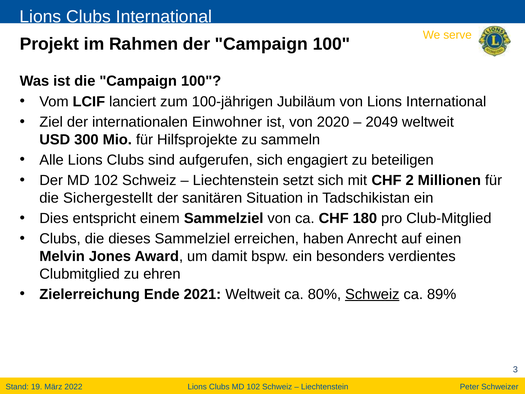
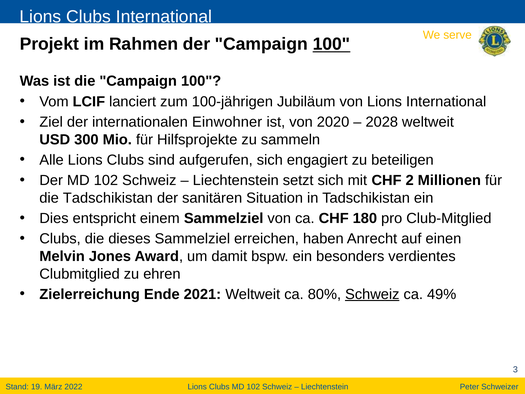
100 at (331, 44) underline: none -> present
2049: 2049 -> 2028
die Sichergestellt: Sichergestellt -> Tadschikistan
89%: 89% -> 49%
